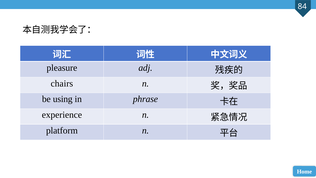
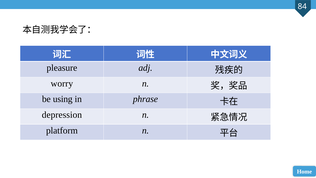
chairs: chairs -> worry
experience: experience -> depression
